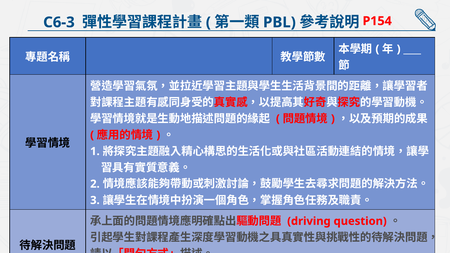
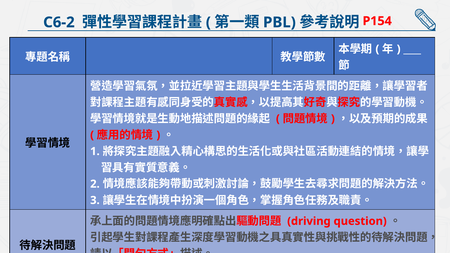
C6-3: C6-3 -> C6-2
